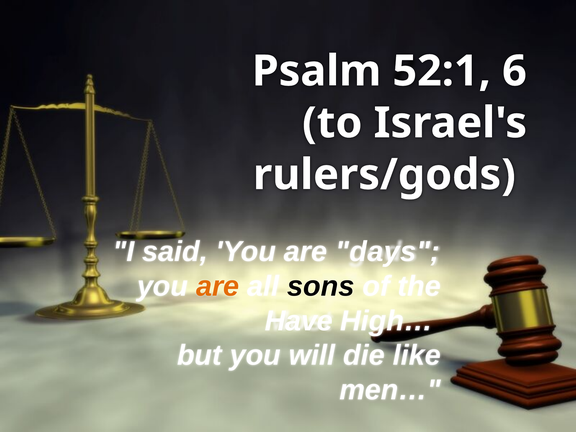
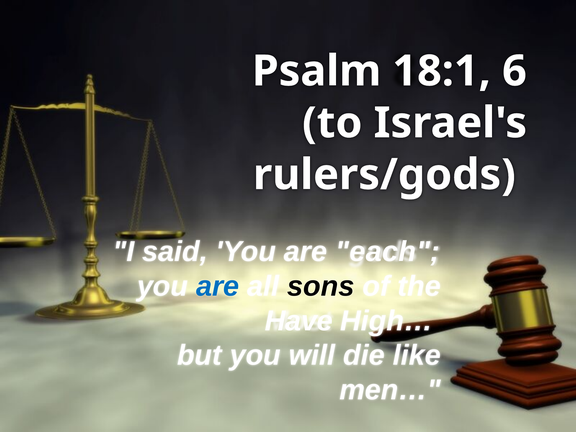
52:1: 52:1 -> 18:1
days: days -> each
are at (218, 286) colour: orange -> blue
